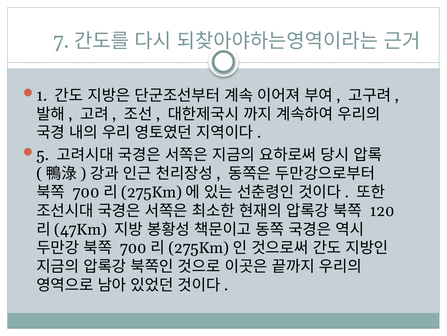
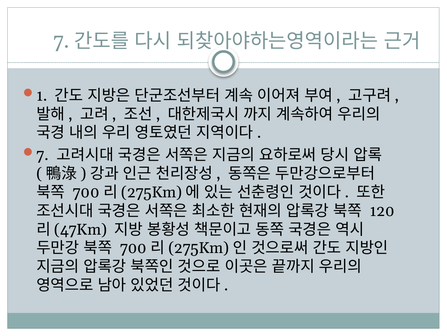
5 at (43, 155): 5 -> 7
